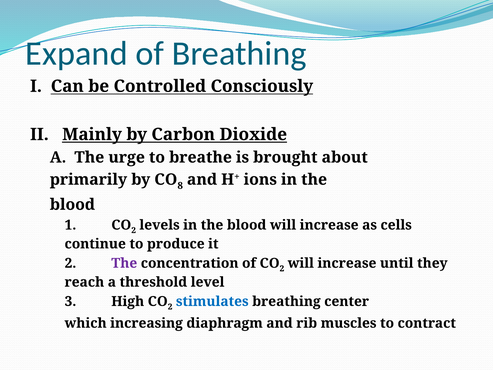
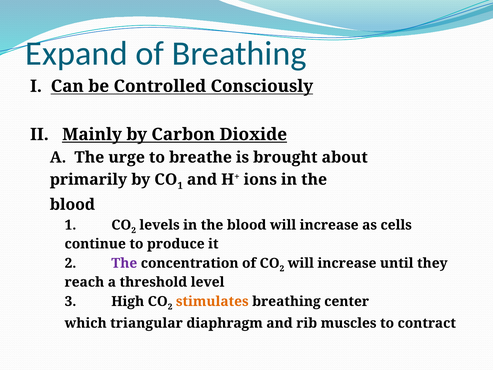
8 at (180, 186): 8 -> 1
stimulates colour: blue -> orange
increasing: increasing -> triangular
